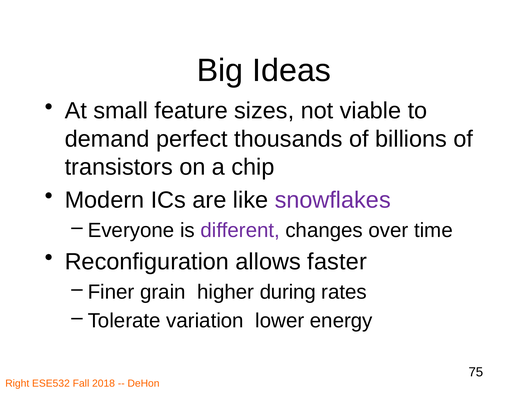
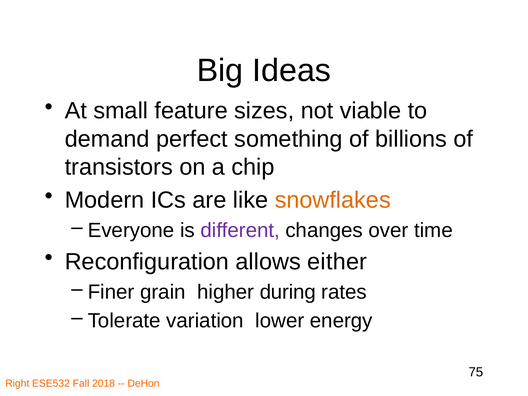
thousands: thousands -> something
snowflakes colour: purple -> orange
faster: faster -> either
